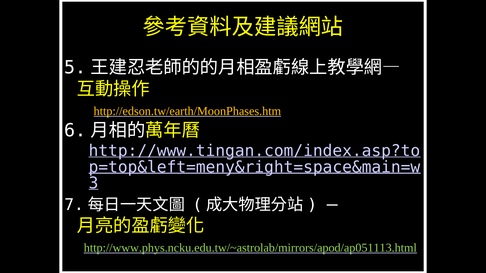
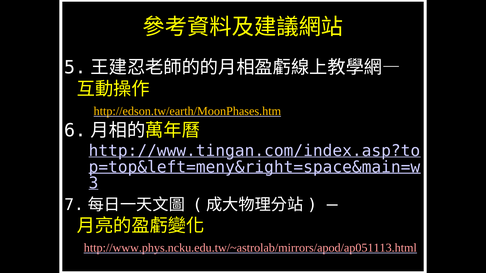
http://www.phys.ncku.edu.tw/~astrolab/mirrors/apod/ap051113.html colour: light green -> pink
